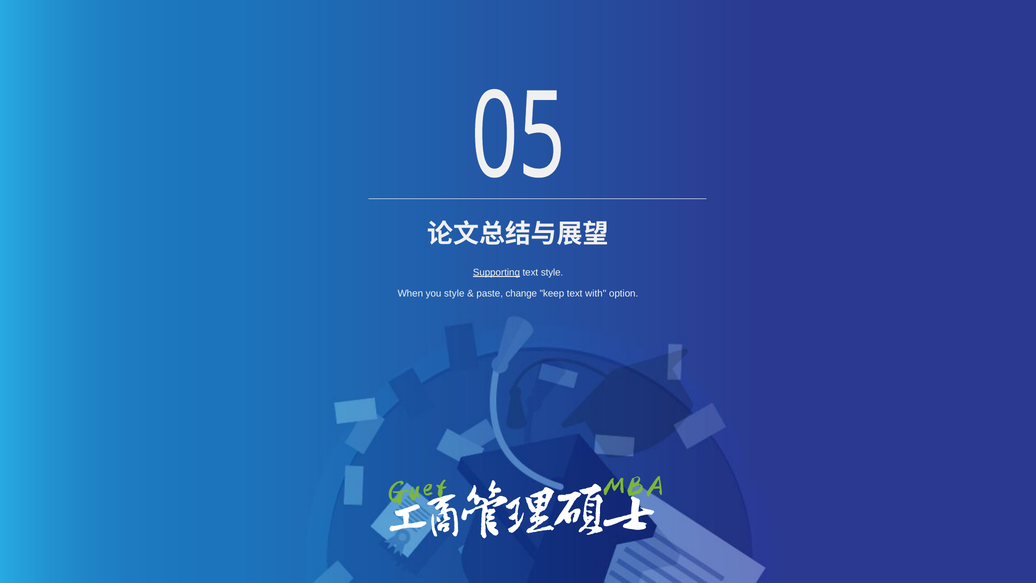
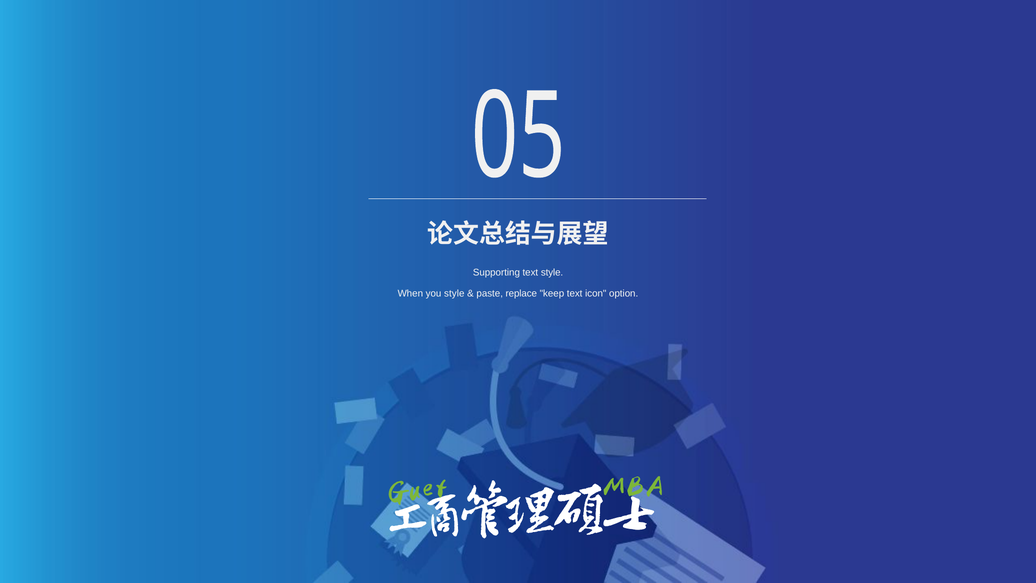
Supporting underline: present -> none
change: change -> replace
with: with -> icon
